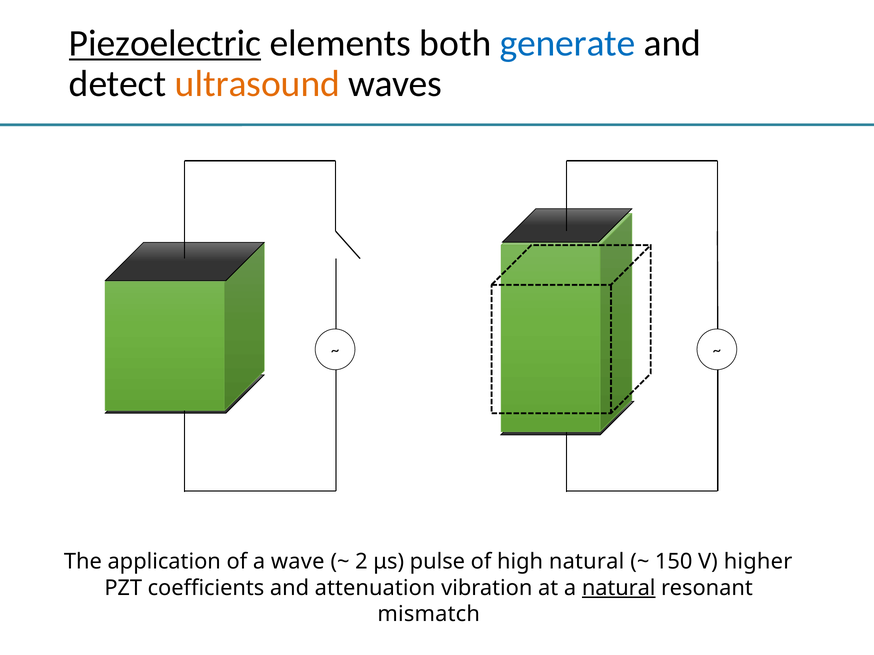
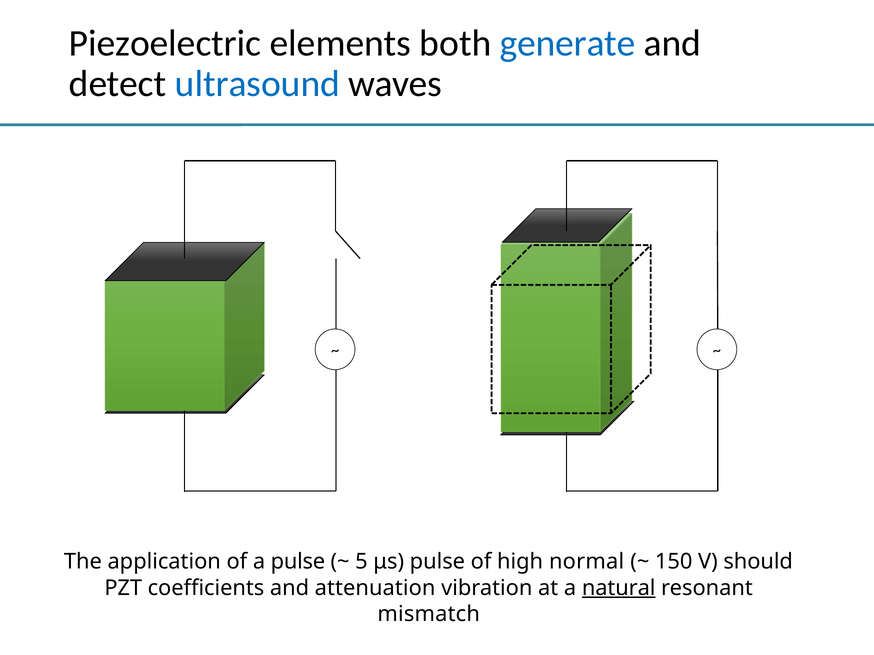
Piezoelectric underline: present -> none
ultrasound colour: orange -> blue
a wave: wave -> pulse
2: 2 -> 5
high natural: natural -> normal
higher: higher -> should
